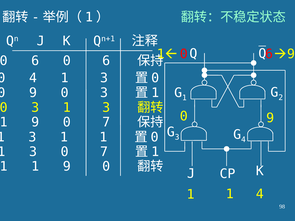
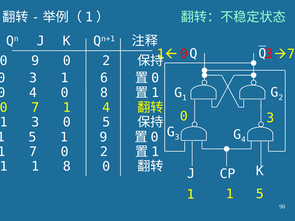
6 at (269, 54): 6 -> 3
9 at (291, 54): 9 -> 7
6 at (35, 61): 6 -> 9
6 at (106, 61): 6 -> 2
4 at (33, 78): 4 -> 3
3 at (104, 78): 3 -> 6
9 at (33, 93): 9 -> 4
3 at (104, 93): 3 -> 8
3 at (35, 108): 3 -> 7
3 at (106, 108): 3 -> 4
9 at (270, 118): 9 -> 3
9 at (35, 122): 9 -> 3
7 at (106, 122): 7 -> 5
3 at (32, 137): 3 -> 5
1 at (104, 137): 1 -> 9
3 at (33, 152): 3 -> 7
7 at (104, 152): 7 -> 2
1 1 9: 9 -> 8
4 at (260, 194): 4 -> 5
